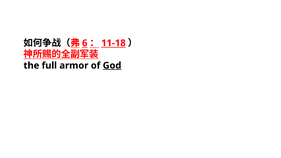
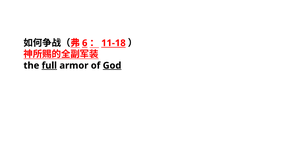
full underline: none -> present
